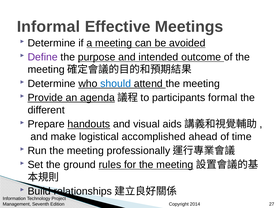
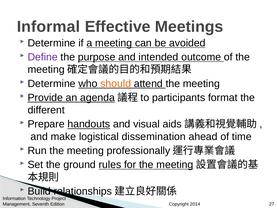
should colour: blue -> orange
formal: formal -> format
accomplished: accomplished -> dissemination
